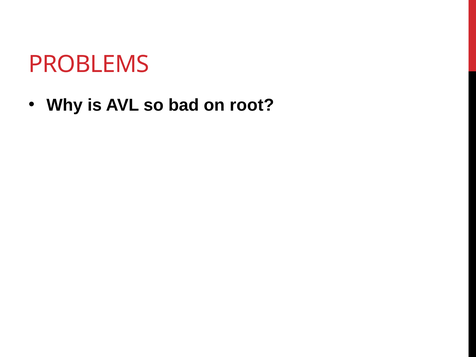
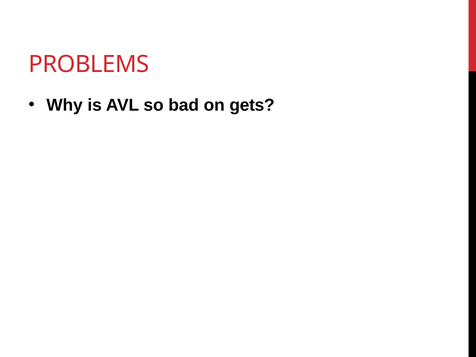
root: root -> gets
